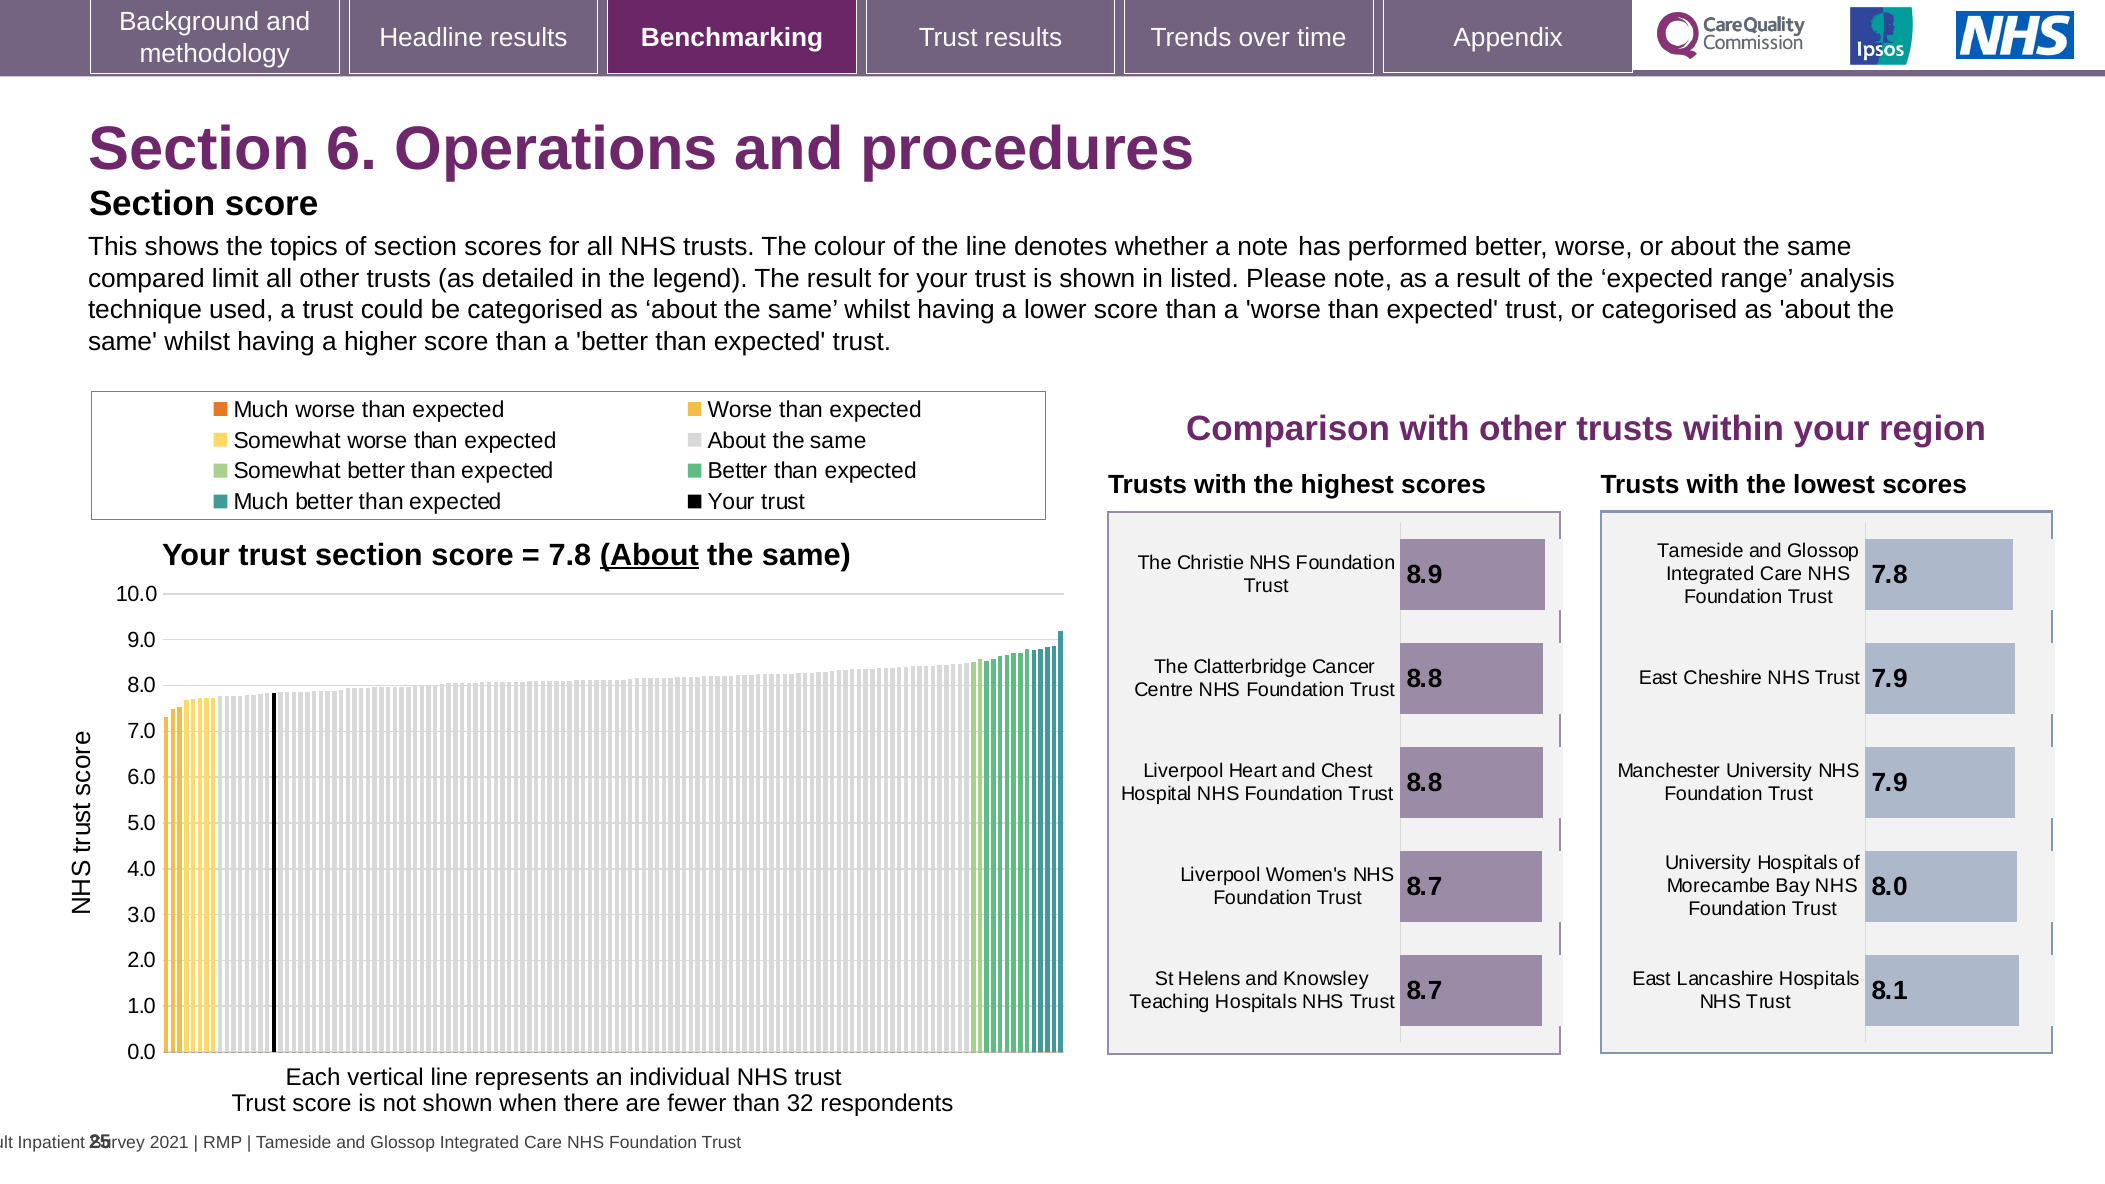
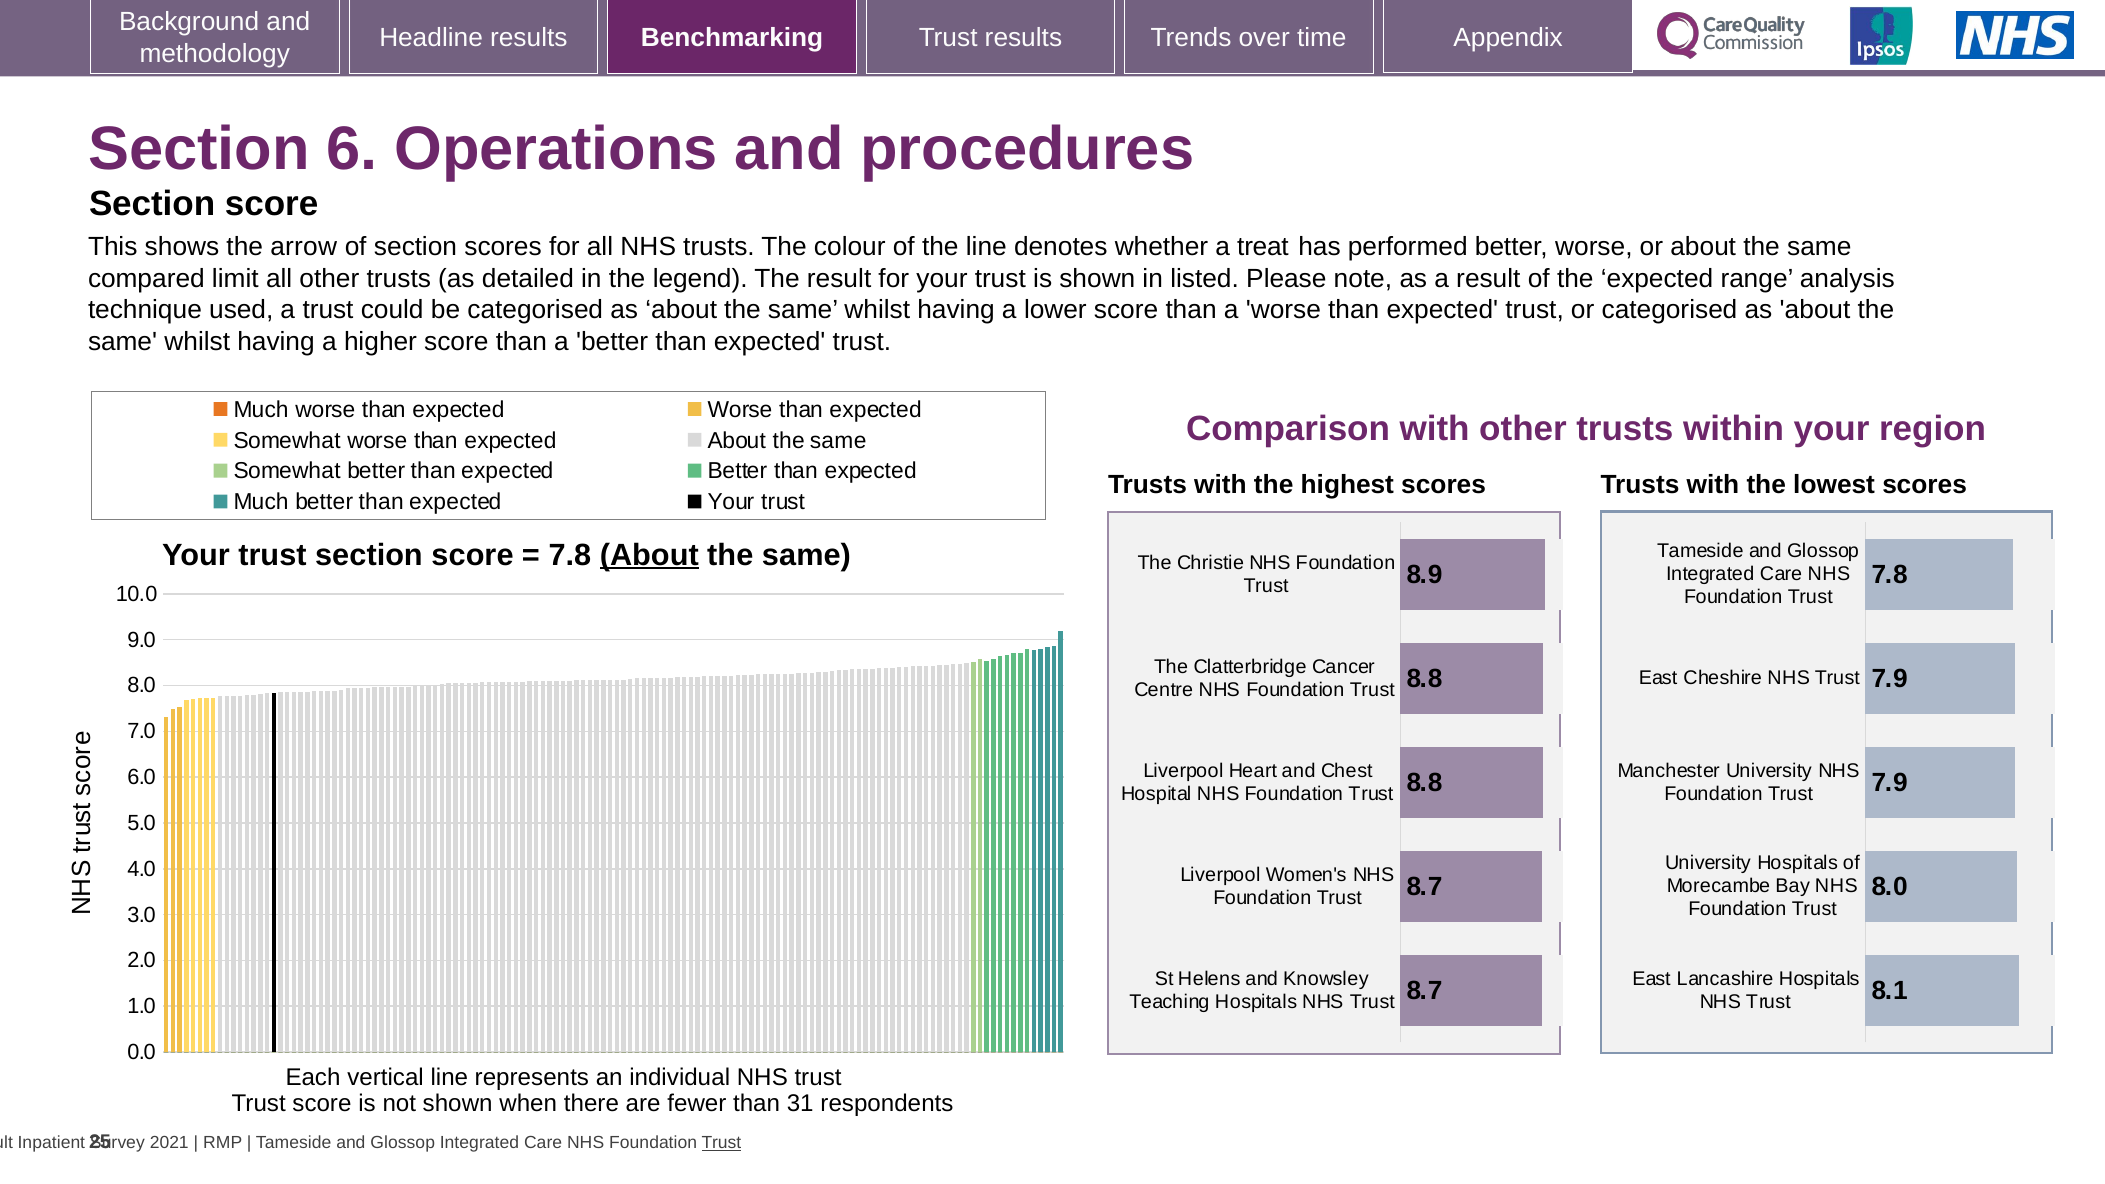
topics: topics -> arrow
a note: note -> treat
32: 32 -> 31
Trust at (721, 1143) underline: none -> present
